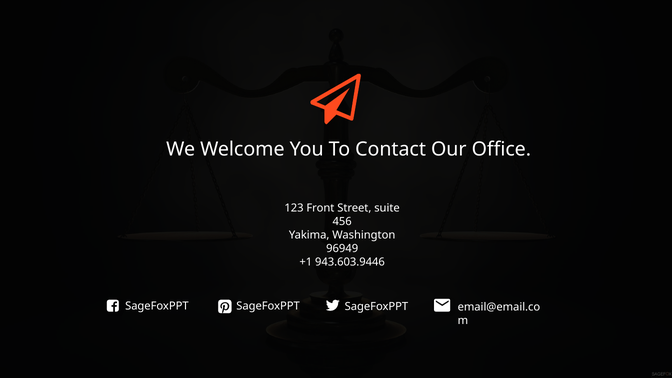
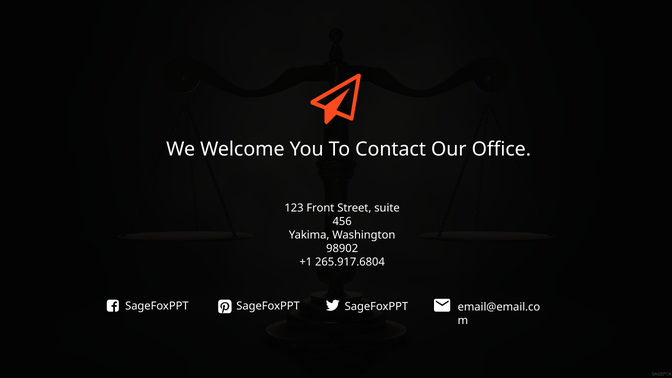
96949: 96949 -> 98902
943.603.9446: 943.603.9446 -> 265.917.6804
